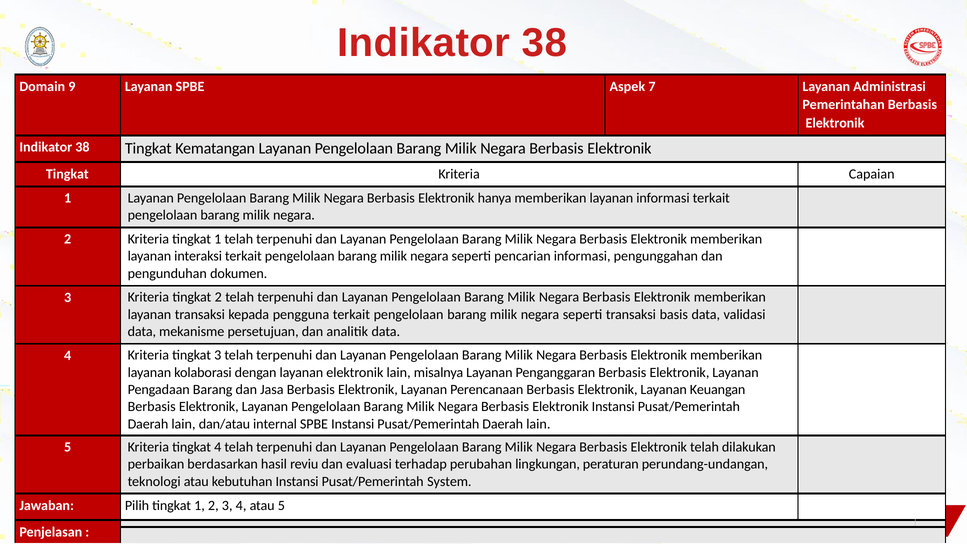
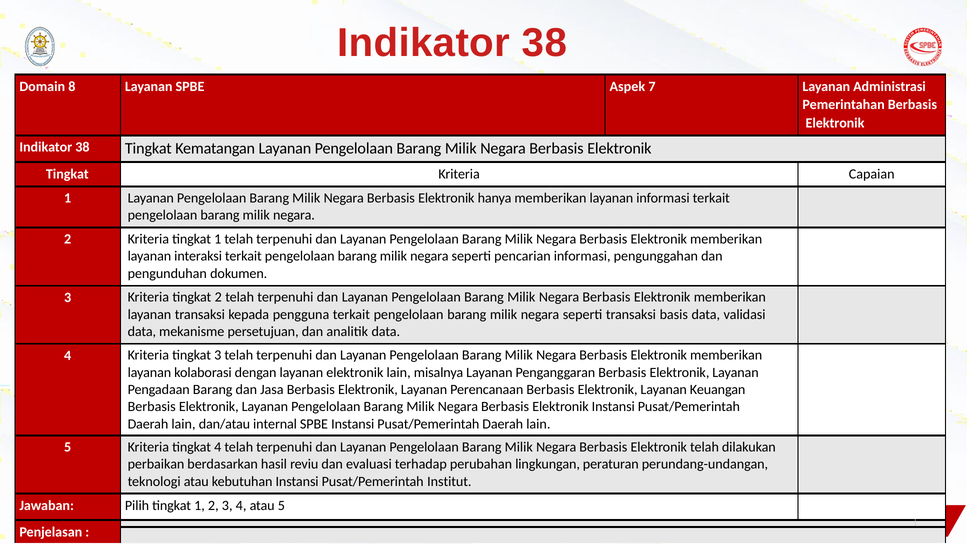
9: 9 -> 8
System: System -> Institut
